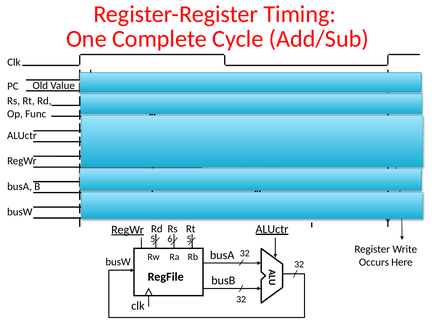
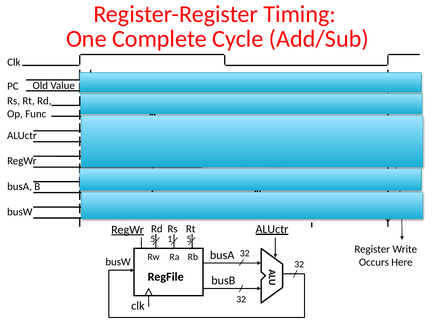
6: 6 -> 1
